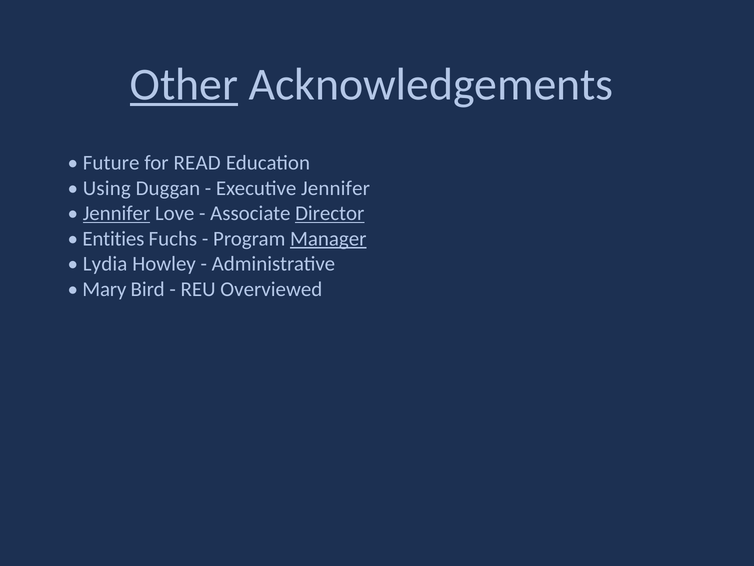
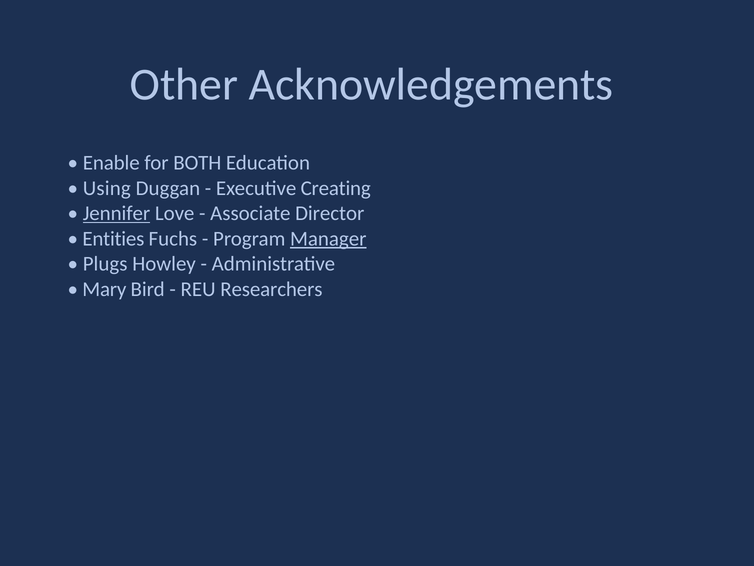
Other underline: present -> none
Future: Future -> Enable
READ: READ -> BOTH
Executive Jennifer: Jennifer -> Creating
Director underline: present -> none
Lydia: Lydia -> Plugs
Overviewed: Overviewed -> Researchers
